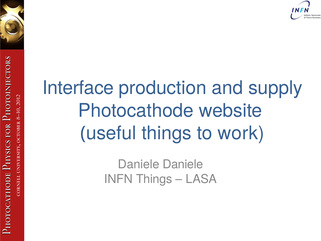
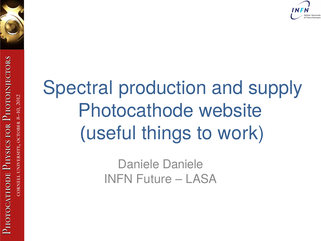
Interface: Interface -> Spectral
INFN Things: Things -> Future
